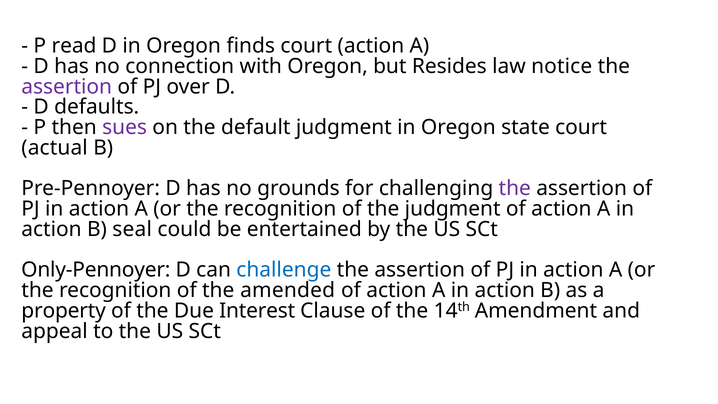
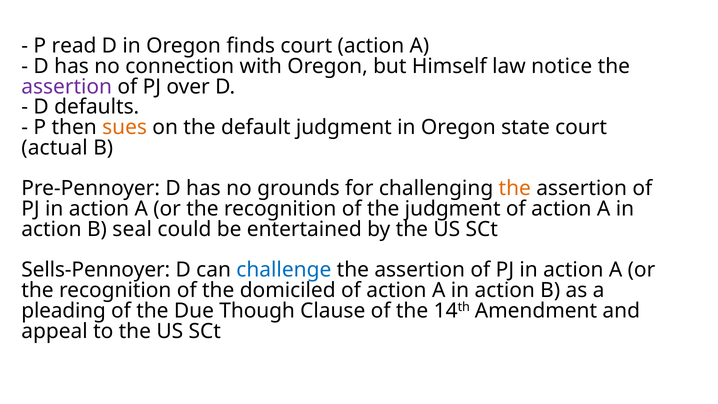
Resides: Resides -> Himself
sues colour: purple -> orange
the at (515, 188) colour: purple -> orange
Only-Pennoyer: Only-Pennoyer -> Sells-Pennoyer
amended: amended -> domiciled
property: property -> pleading
Interest: Interest -> Though
